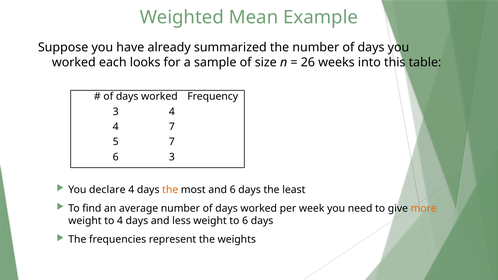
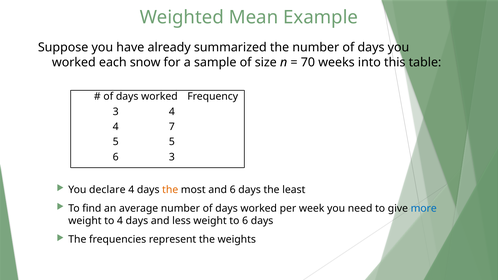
looks: looks -> snow
26: 26 -> 70
5 7: 7 -> 5
more colour: orange -> blue
